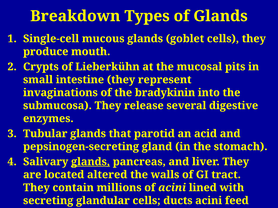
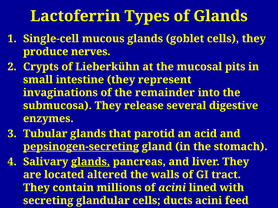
Breakdown: Breakdown -> Lactoferrin
mouth: mouth -> nerves
bradykinin: bradykinin -> remainder
pepsinogen-secreting underline: none -> present
